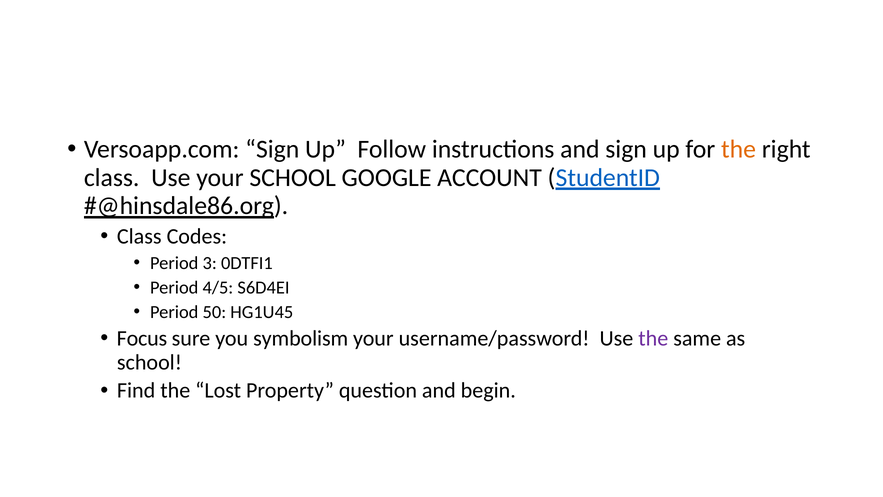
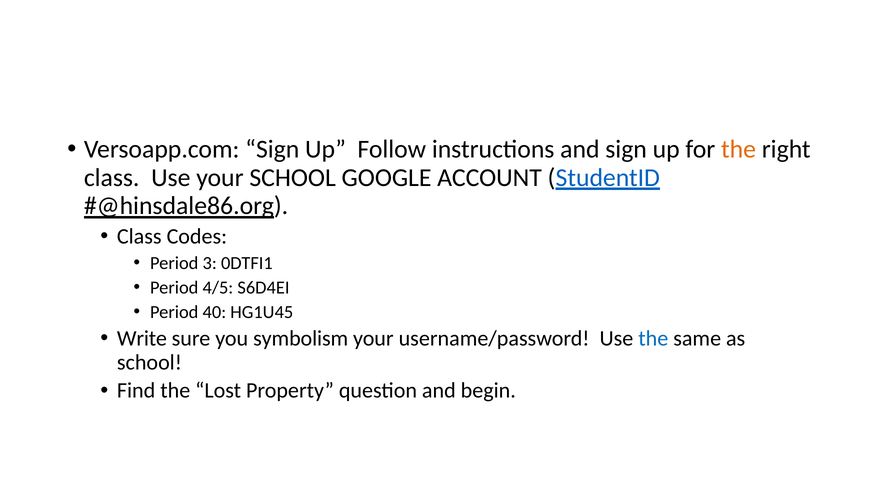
50: 50 -> 40
Focus: Focus -> Write
the at (653, 338) colour: purple -> blue
